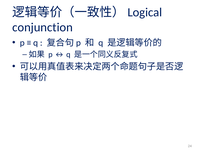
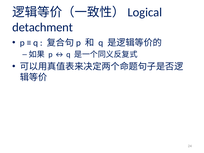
conjunction: conjunction -> detachment
